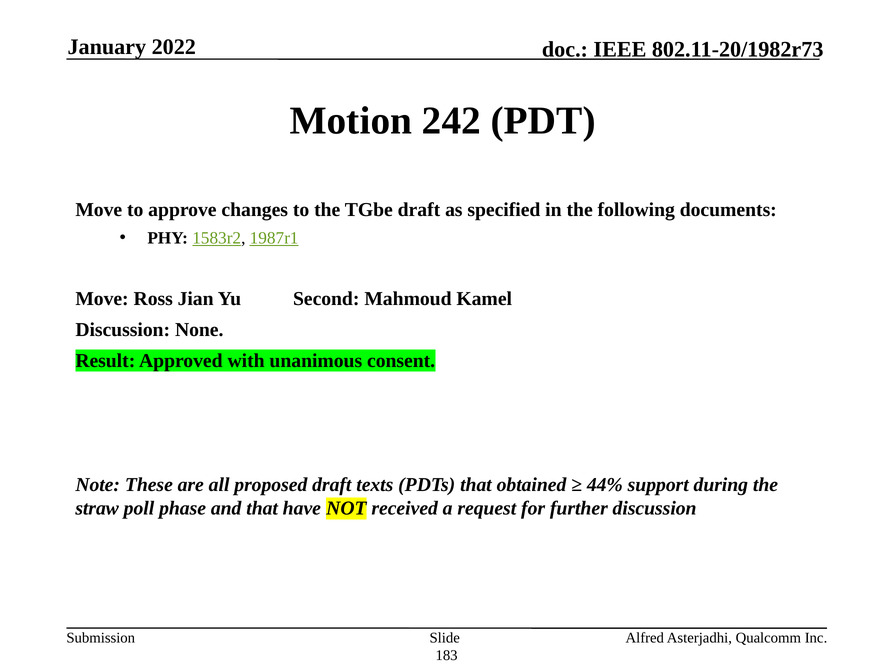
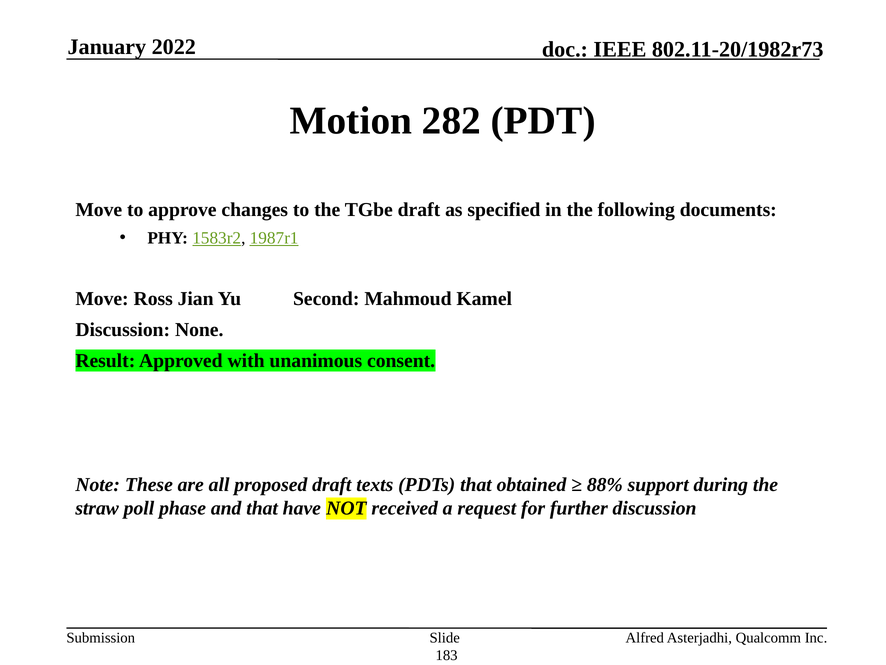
242: 242 -> 282
44%: 44% -> 88%
